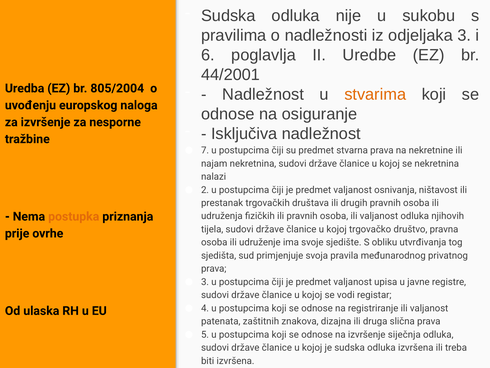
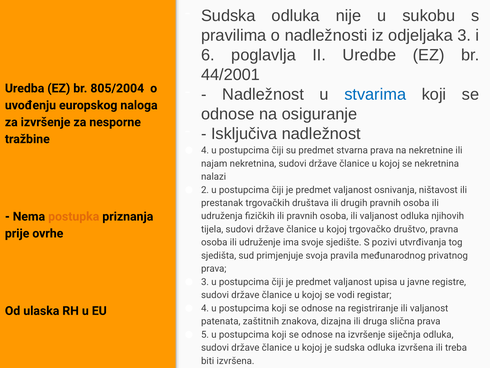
stvarima colour: orange -> blue
7 at (205, 150): 7 -> 4
obliku: obliku -> pozivi
